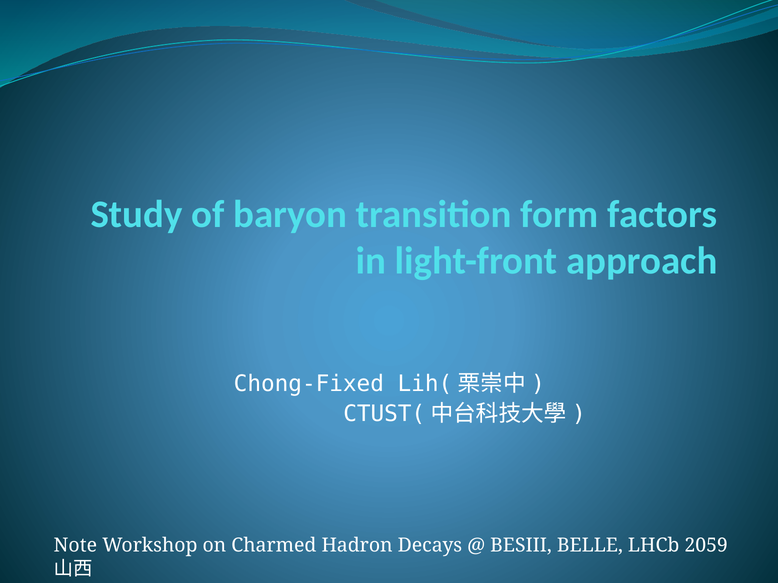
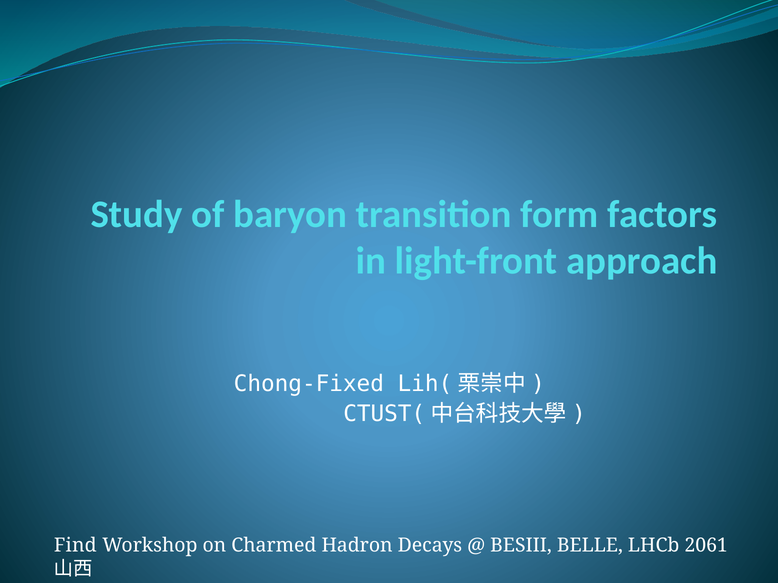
Note: Note -> Find
2059: 2059 -> 2061
